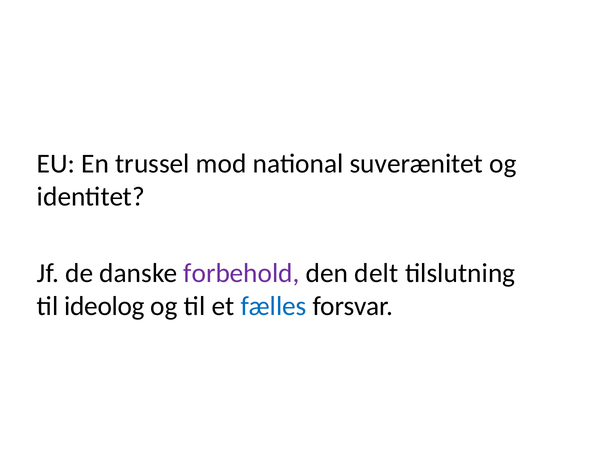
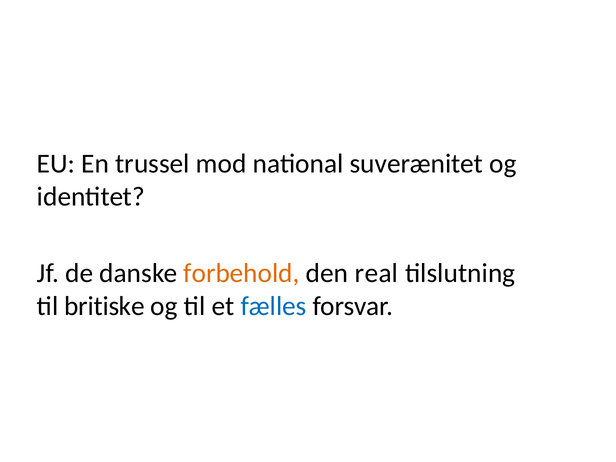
forbehold colour: purple -> orange
delt: delt -> real
ideolog: ideolog -> britiske
